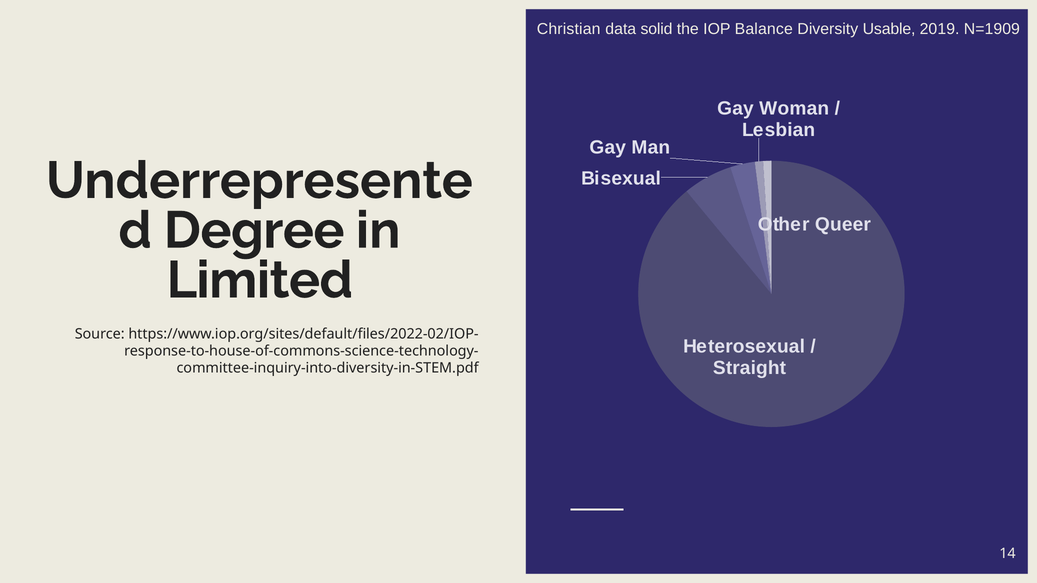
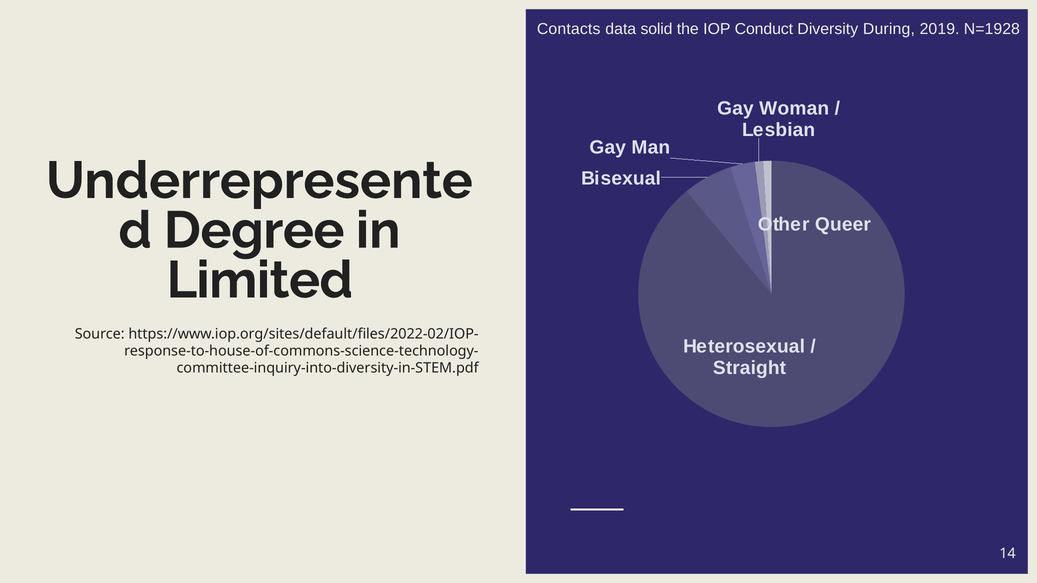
Christian: Christian -> Contacts
Balance: Balance -> Conduct
Usable: Usable -> During
N=1909: N=1909 -> N=1928
